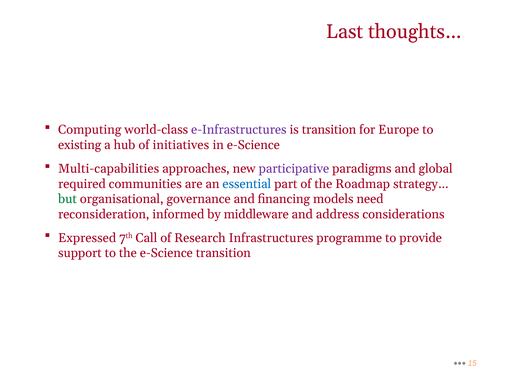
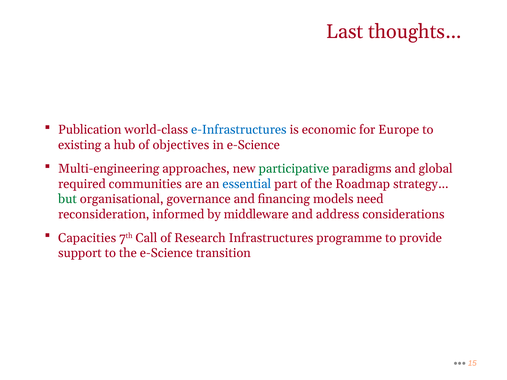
Computing: Computing -> Publication
e-Infrastructures colour: purple -> blue
is transition: transition -> economic
initiatives: initiatives -> objectives
Multi-capabilities: Multi-capabilities -> Multi-engineering
participative colour: purple -> green
Expressed: Expressed -> Capacities
